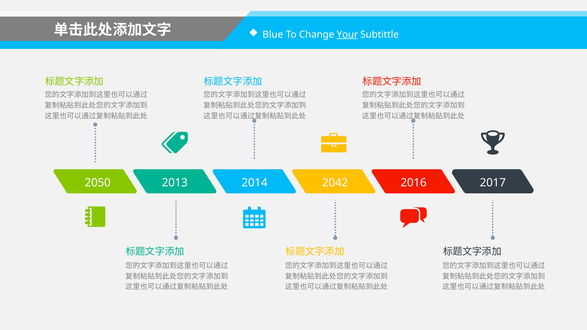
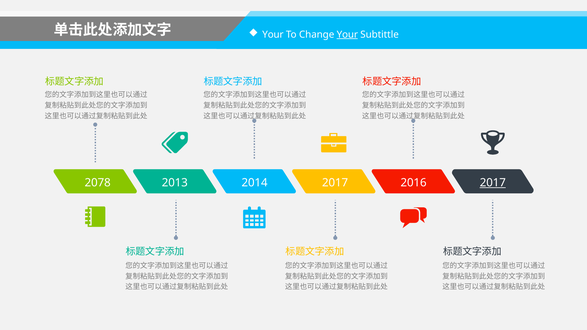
Blue at (273, 35): Blue -> Your
2050: 2050 -> 2078
2014 2042: 2042 -> 2017
2017 at (493, 183) underline: none -> present
